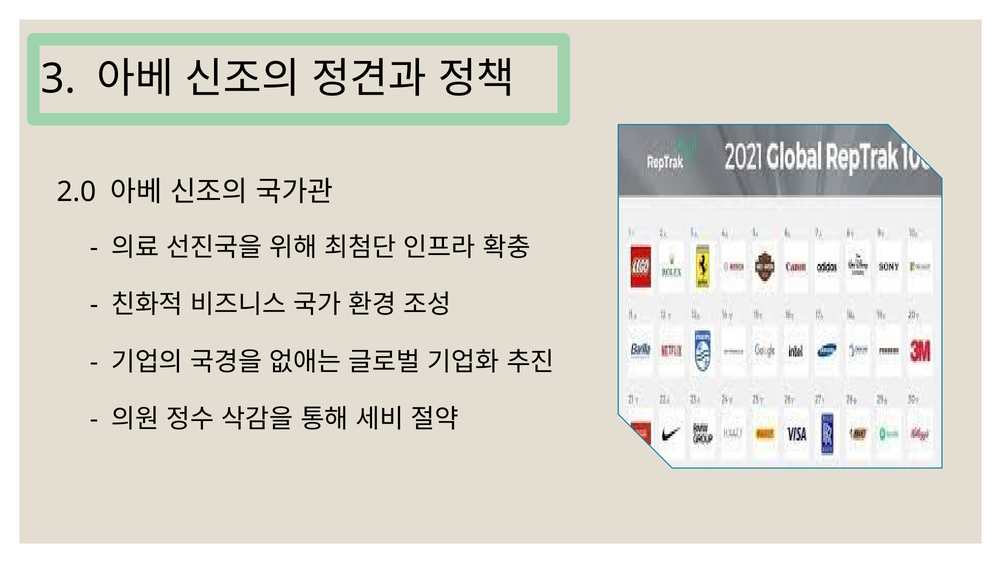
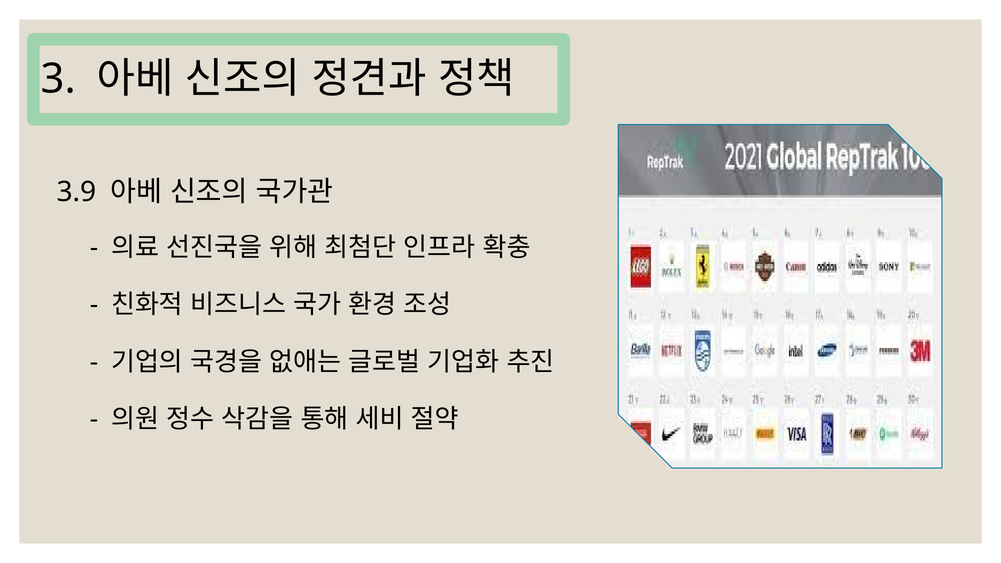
2.0: 2.0 -> 3.9
